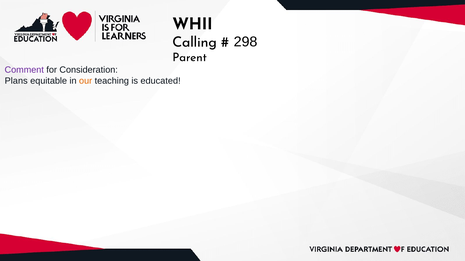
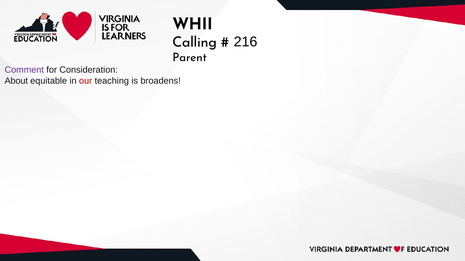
298: 298 -> 216
Plans: Plans -> About
our colour: orange -> red
educated: educated -> broadens
